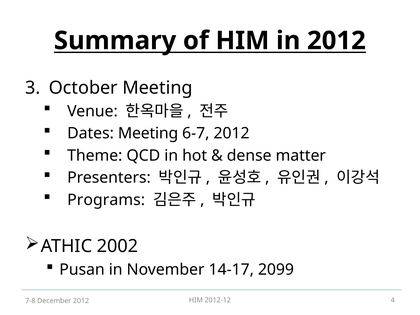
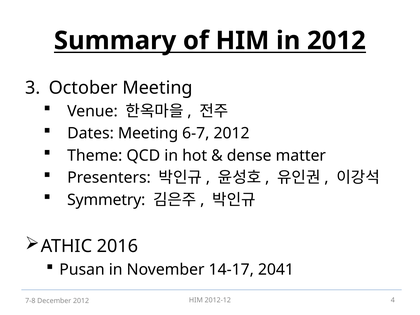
Programs: Programs -> Symmetry
2002: 2002 -> 2016
2099: 2099 -> 2041
